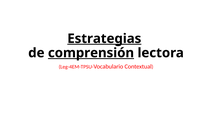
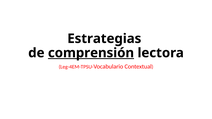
Estrategias underline: present -> none
